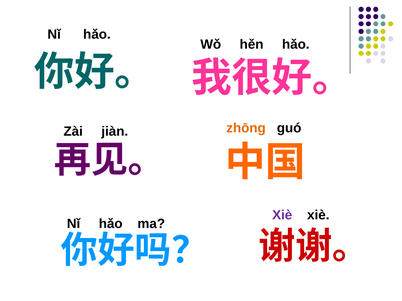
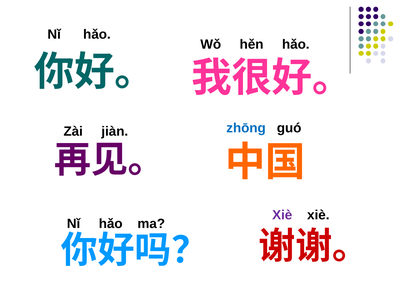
zhōng colour: orange -> blue
